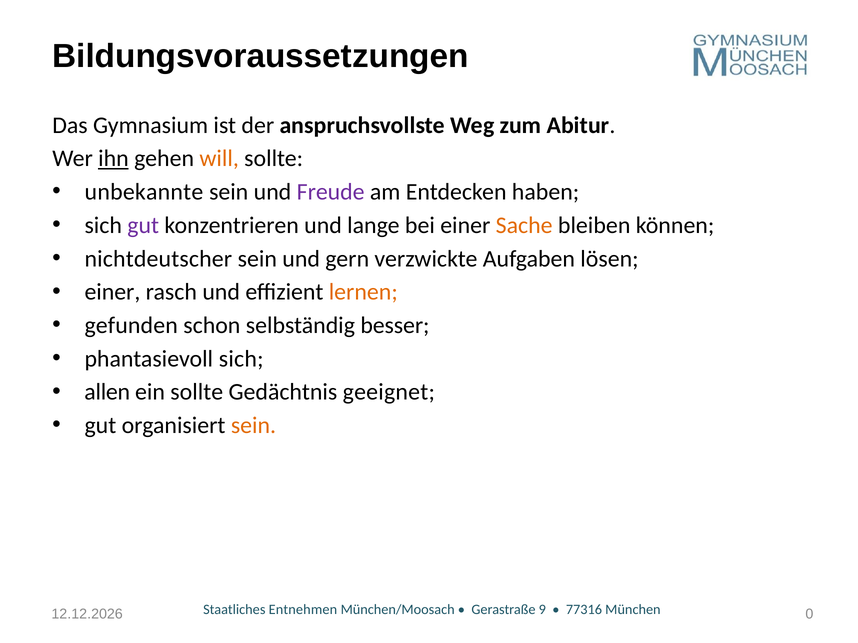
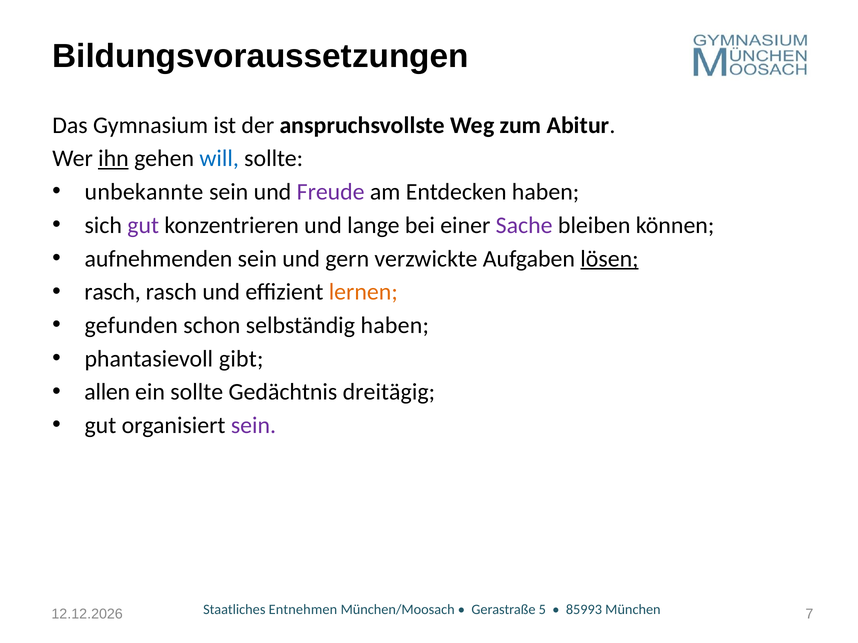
will colour: orange -> blue
Sache colour: orange -> purple
nichtdeutscher: nichtdeutscher -> aufnehmenden
lösen underline: none -> present
einer at (112, 292): einer -> rasch
selbständig besser: besser -> haben
phantasievoll sich: sich -> gibt
geeignet: geeignet -> dreitägig
sein at (253, 426) colour: orange -> purple
9: 9 -> 5
77316: 77316 -> 85993
0: 0 -> 7
